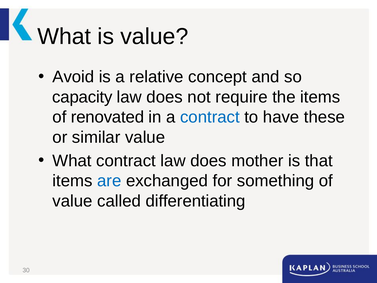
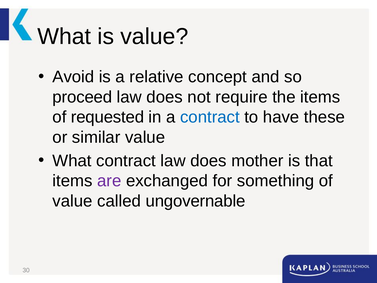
capacity: capacity -> proceed
renovated: renovated -> requested
are colour: blue -> purple
differentiating: differentiating -> ungovernable
